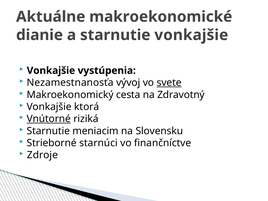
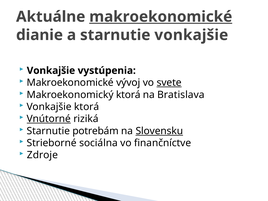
makroekonomické at (161, 17) underline: none -> present
Nezamestnanosťa at (70, 83): Nezamestnanosťa -> Makroekonomické
Makroekonomický cesta: cesta -> ktorá
Zdravotný: Zdravotný -> Bratislava
meniacim: meniacim -> potrebám
Slovensku underline: none -> present
starnúci: starnúci -> sociálna
